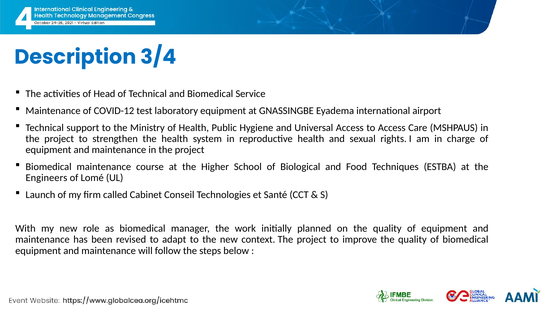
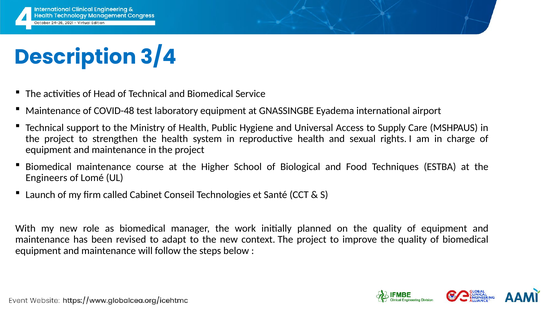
COVID-12: COVID-12 -> COVID-48
to Access: Access -> Supply
